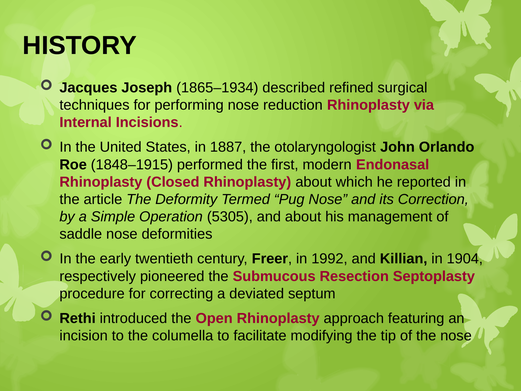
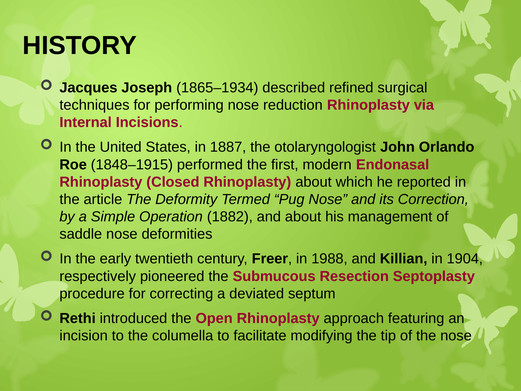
5305: 5305 -> 1882
1992: 1992 -> 1988
